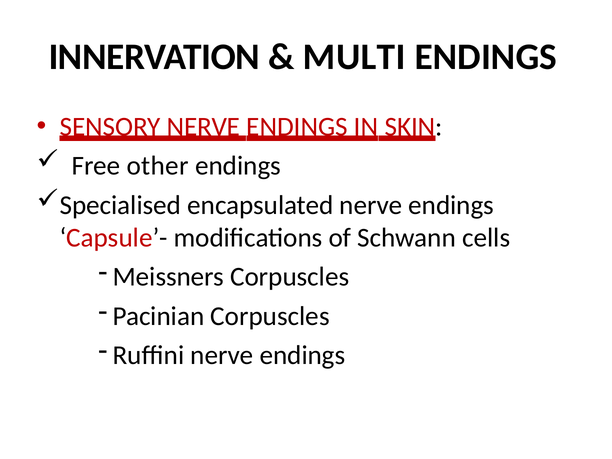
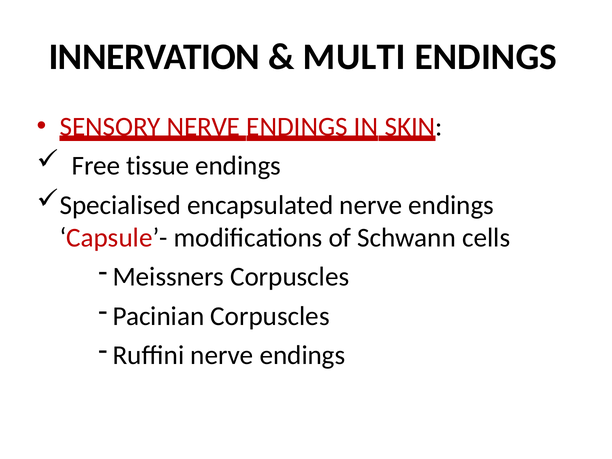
other: other -> tissue
